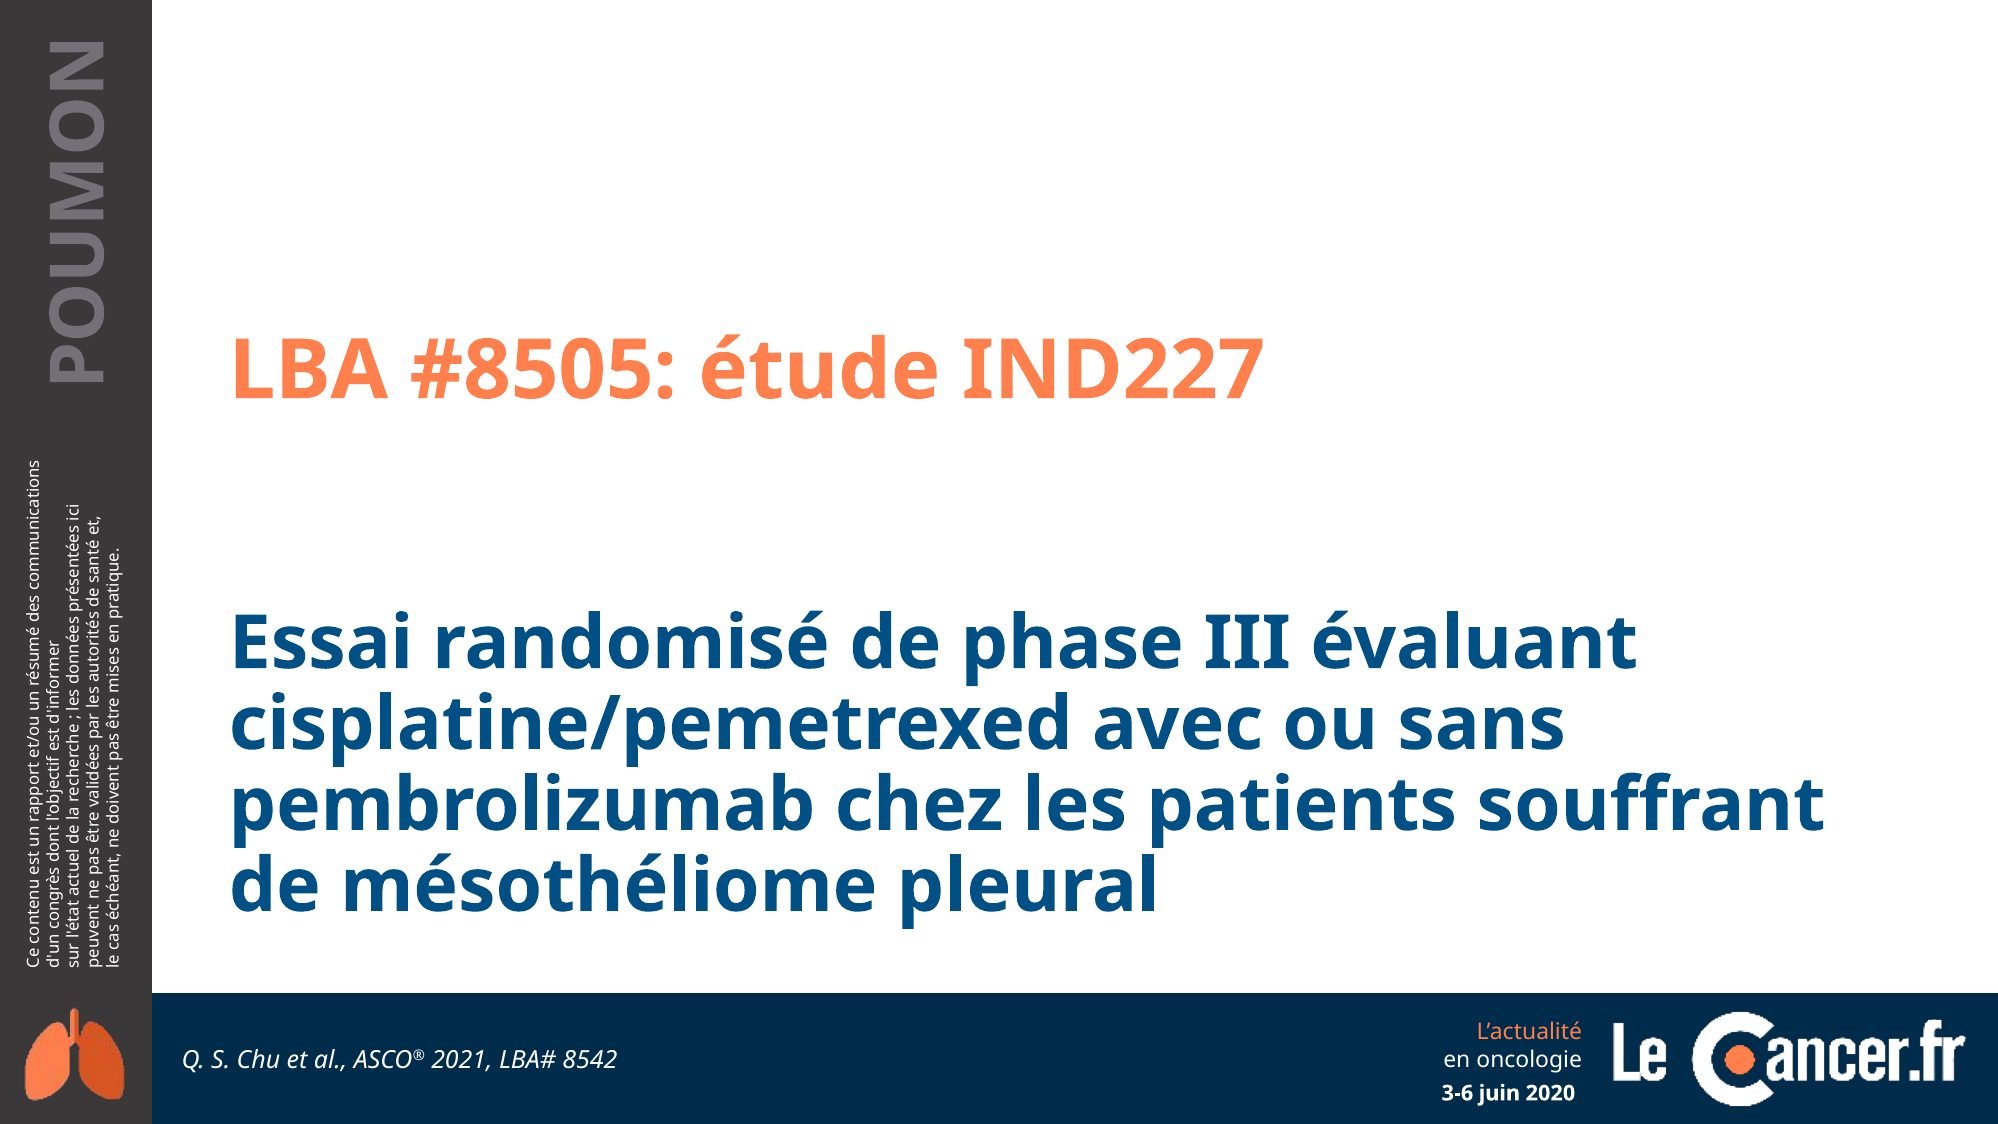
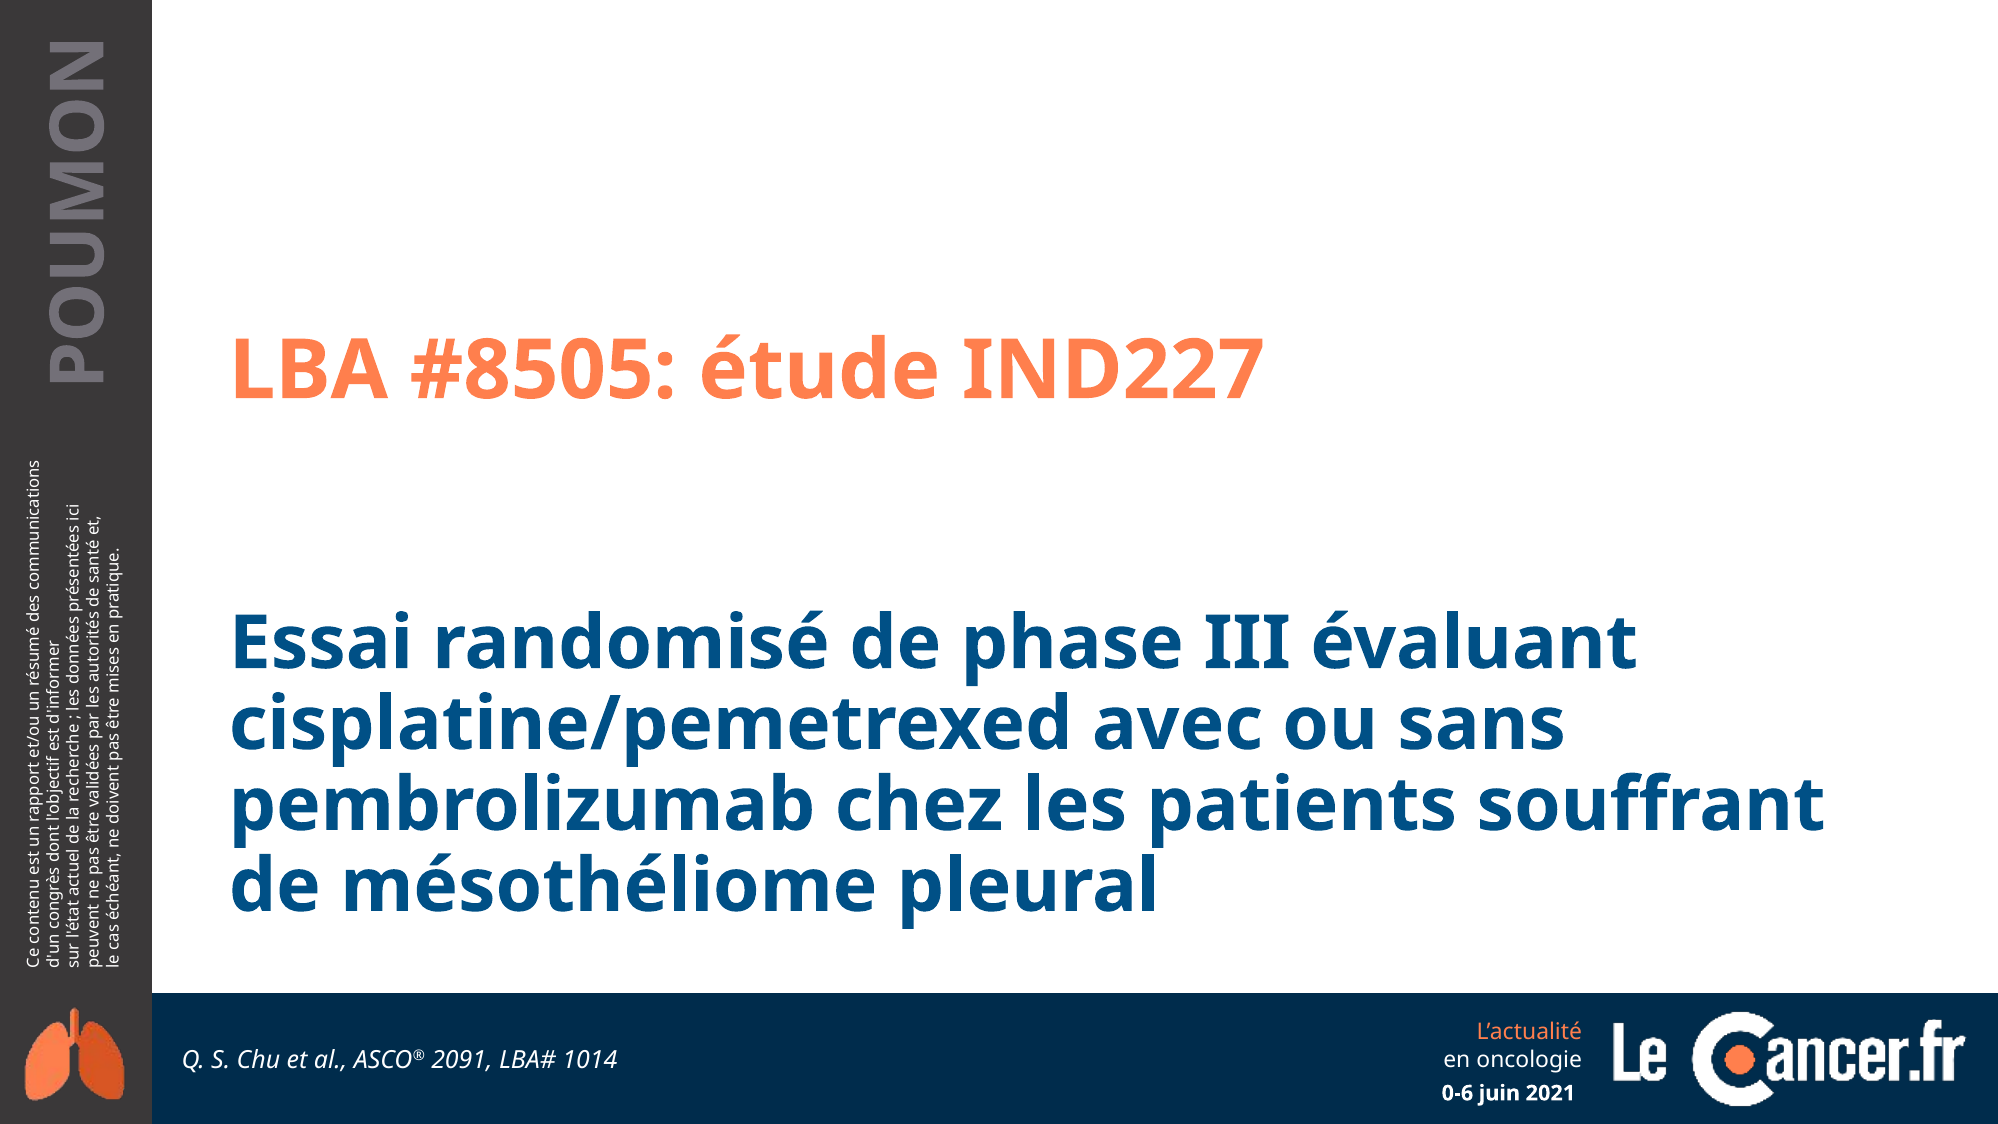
2021: 2021 -> 2091
8542: 8542 -> 1014
3-6: 3-6 -> 0-6
2020: 2020 -> 2021
